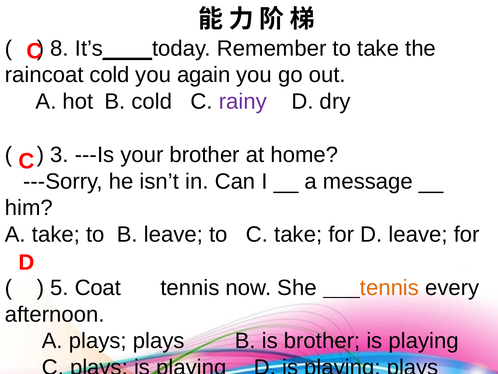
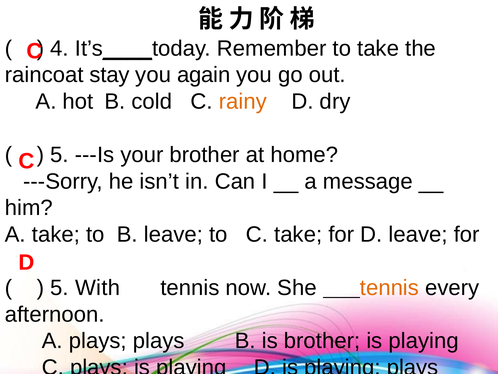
8: 8 -> 4
raincoat cold: cold -> stay
rainy colour: purple -> orange
3 at (60, 155): 3 -> 5
Coat: Coat -> With
